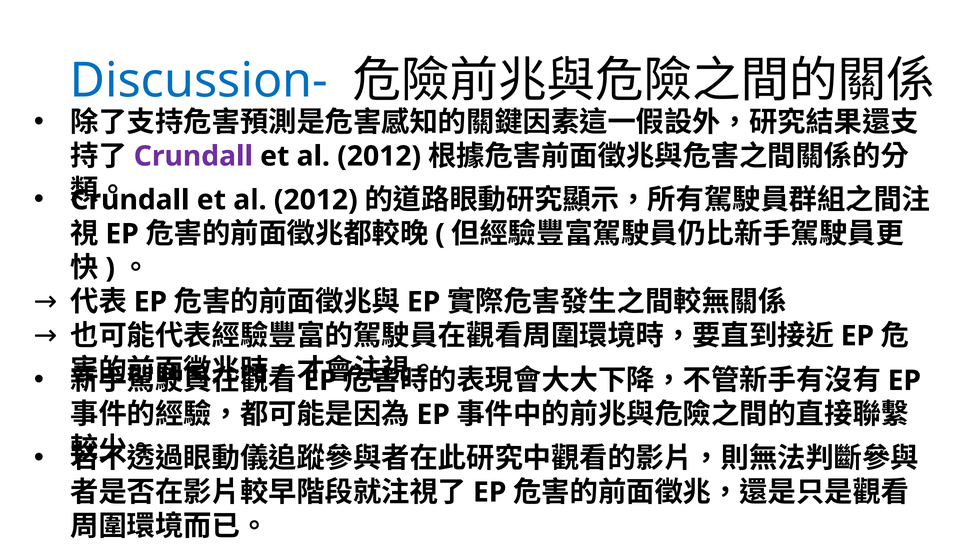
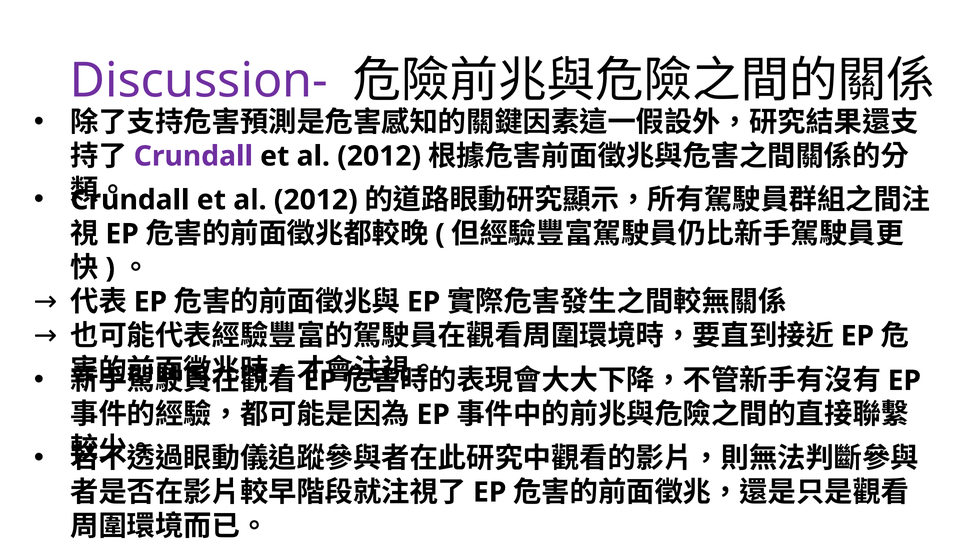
Discussion- colour: blue -> purple
